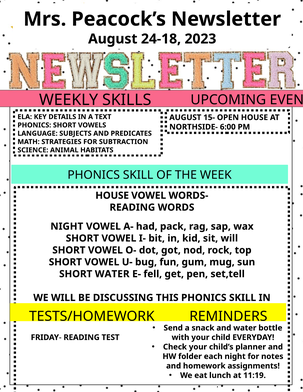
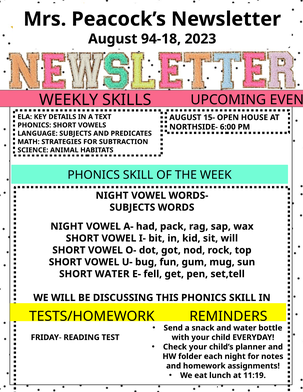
24-18: 24-18 -> 94-18
HOUSE at (112, 196): HOUSE -> NIGHT
READING at (132, 207): READING -> SUBJECTS
